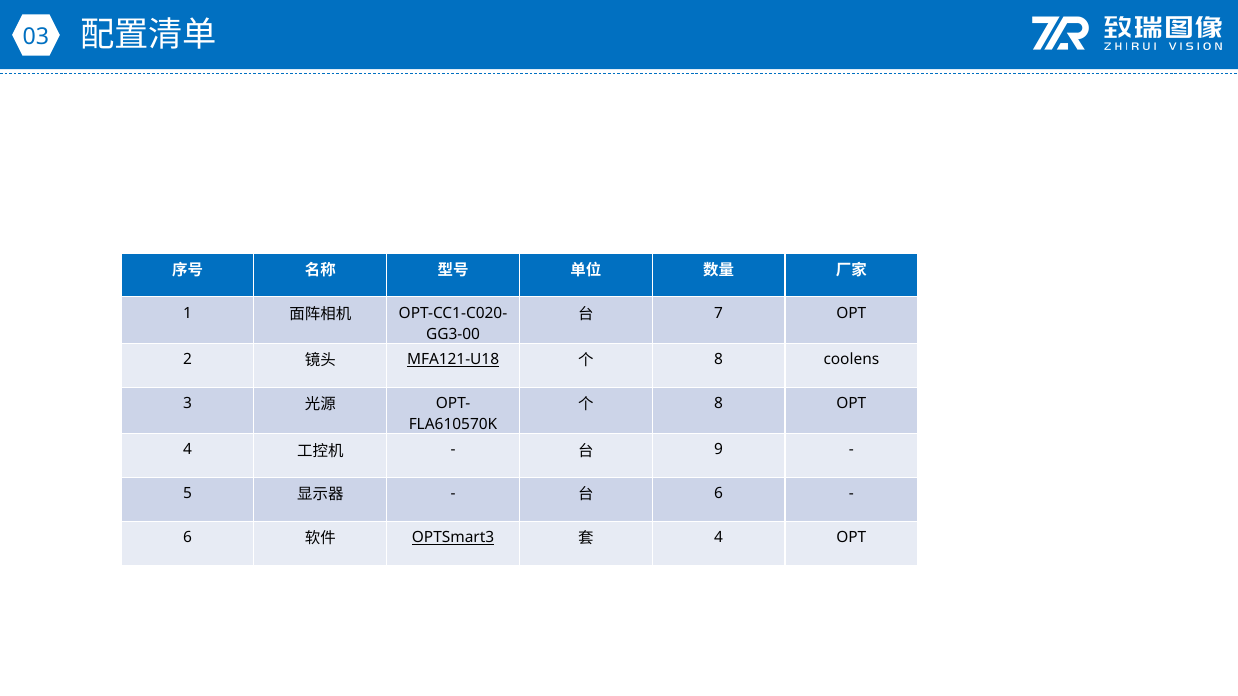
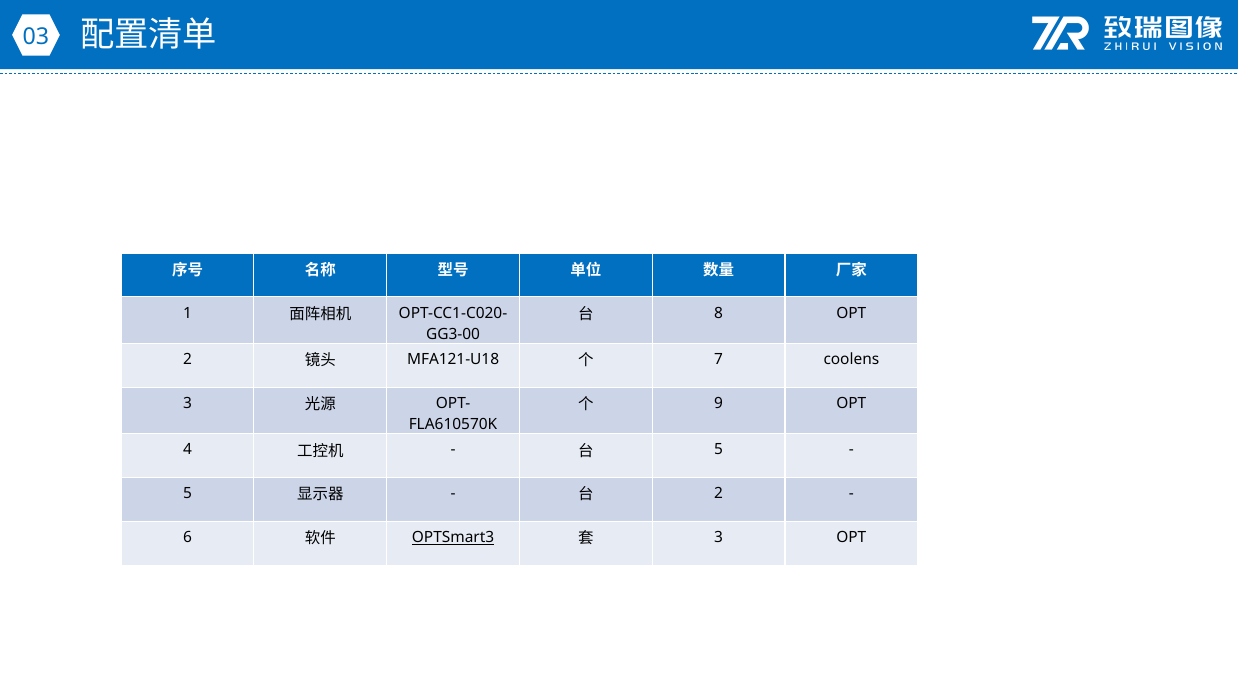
7: 7 -> 8
MFA121-U18 underline: present -> none
8 at (719, 360): 8 -> 7
8 at (719, 403): 8 -> 9
9 at (719, 450): 9 -> 5
6 at (719, 494): 6 -> 2
4 at (719, 538): 4 -> 3
